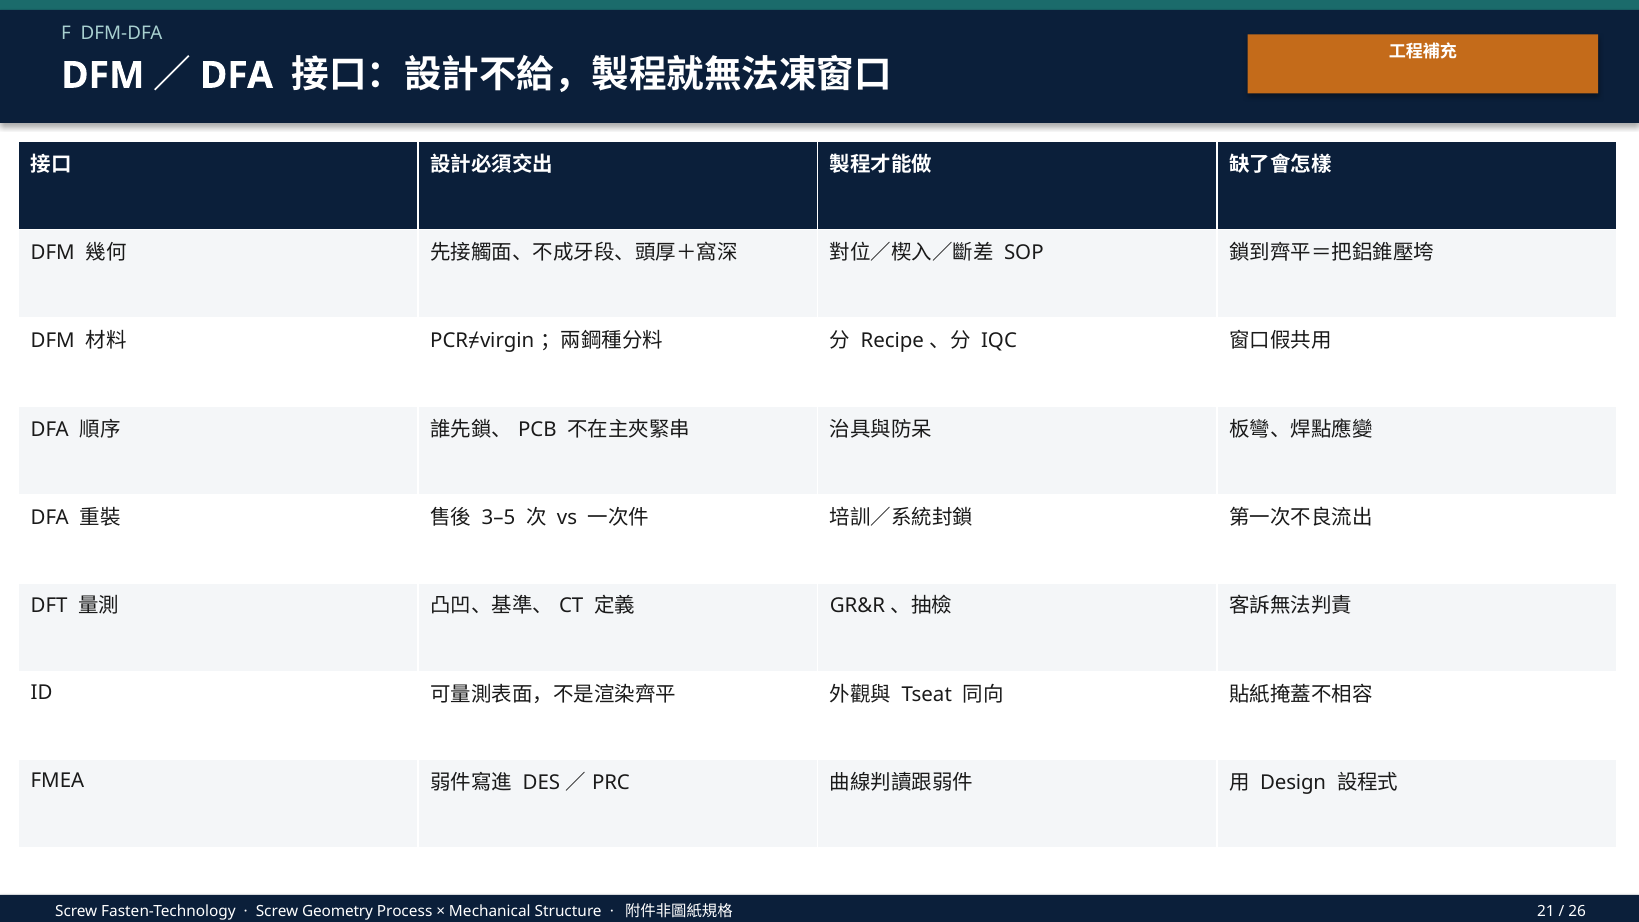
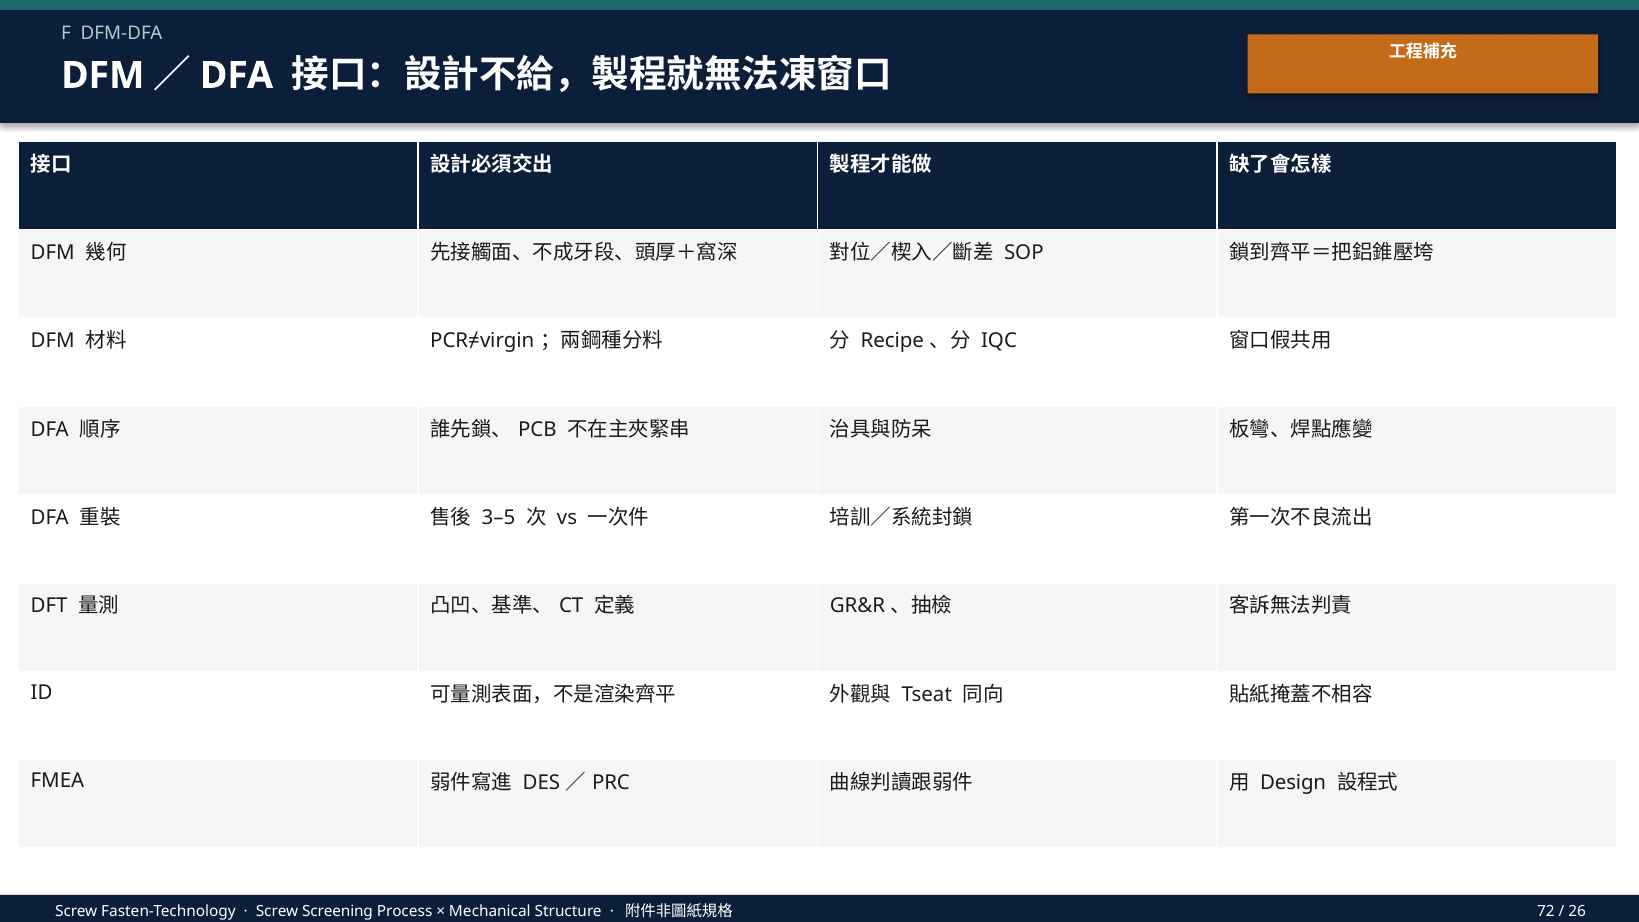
Geometry: Geometry -> Screening
21: 21 -> 72
